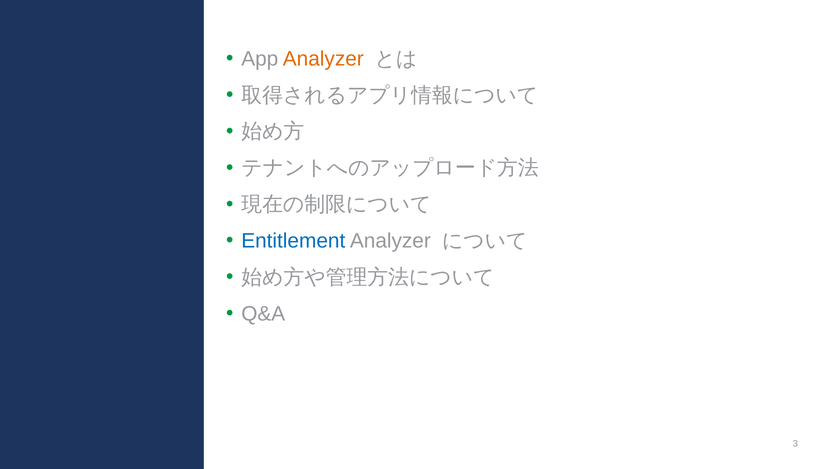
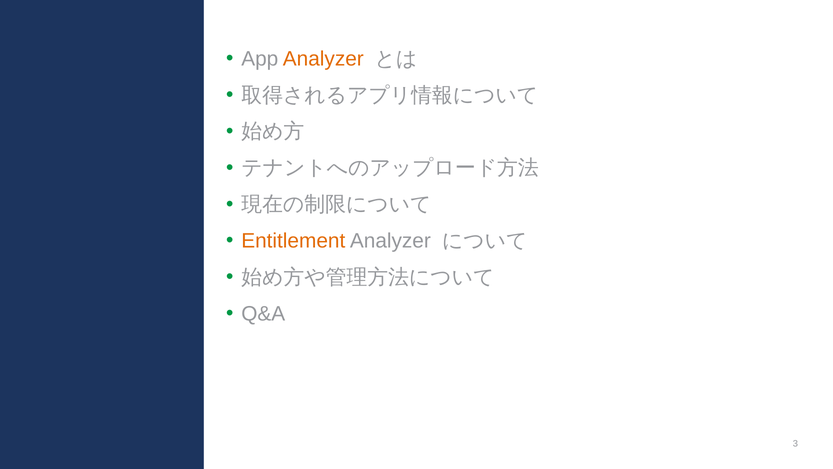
Entitlement colour: blue -> orange
